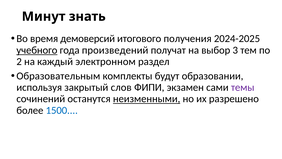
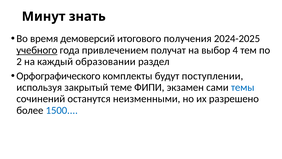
произведений: произведений -> привлечением
3: 3 -> 4
электронном: электронном -> образовании
Образовательным: Образовательным -> Орфографического
образовании: образовании -> поступлении
слов: слов -> теме
темы colour: purple -> blue
неизменными underline: present -> none
